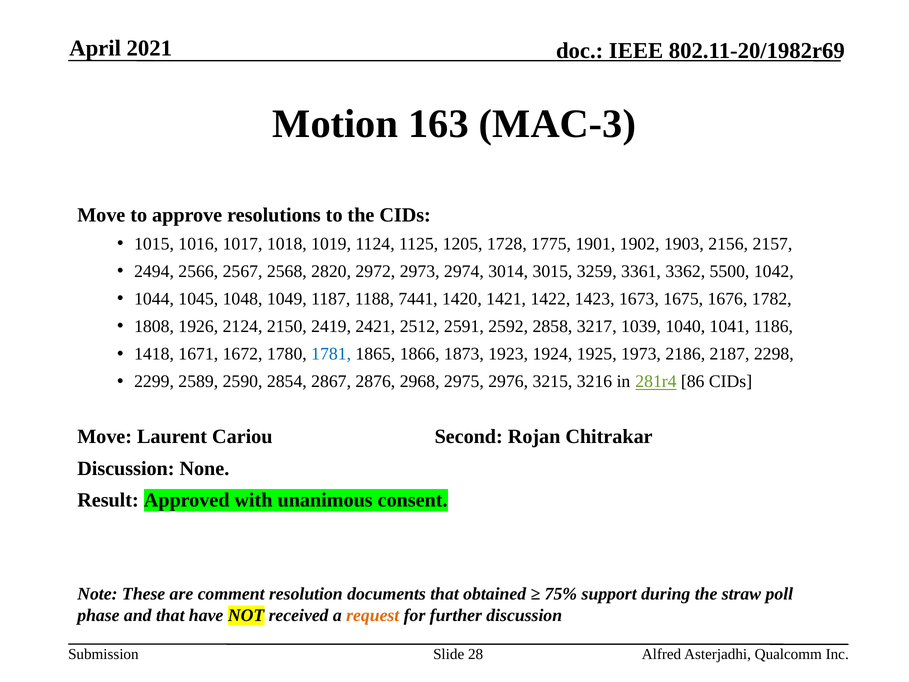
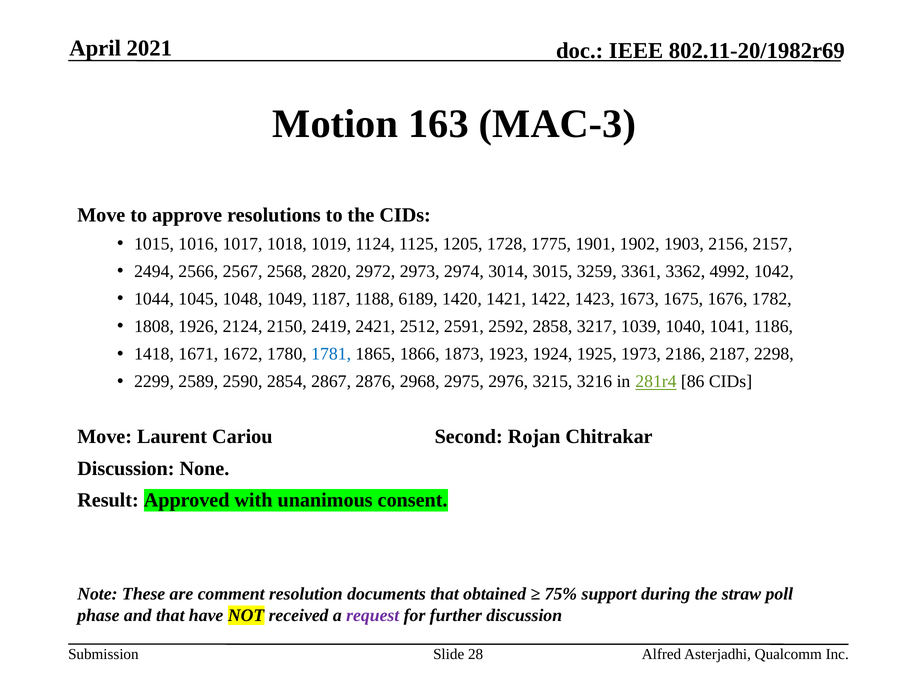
5500: 5500 -> 4992
7441: 7441 -> 6189
request colour: orange -> purple
